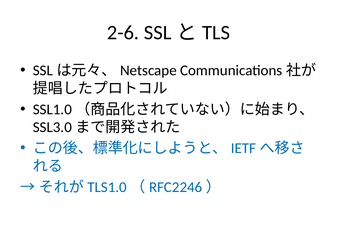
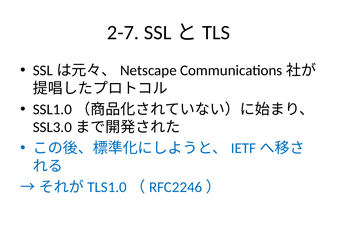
2-6: 2-6 -> 2-7
